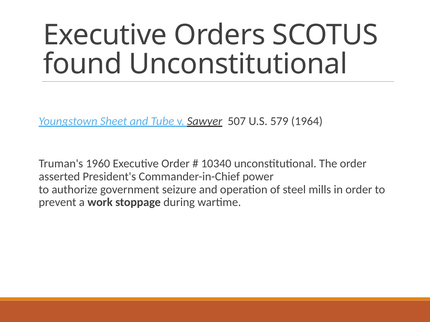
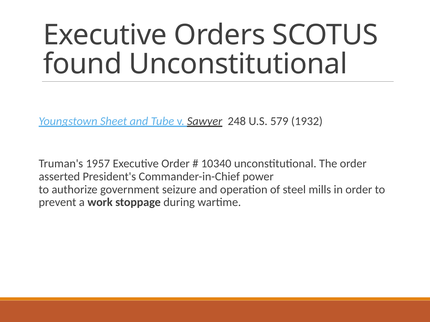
507: 507 -> 248
1964: 1964 -> 1932
1960: 1960 -> 1957
